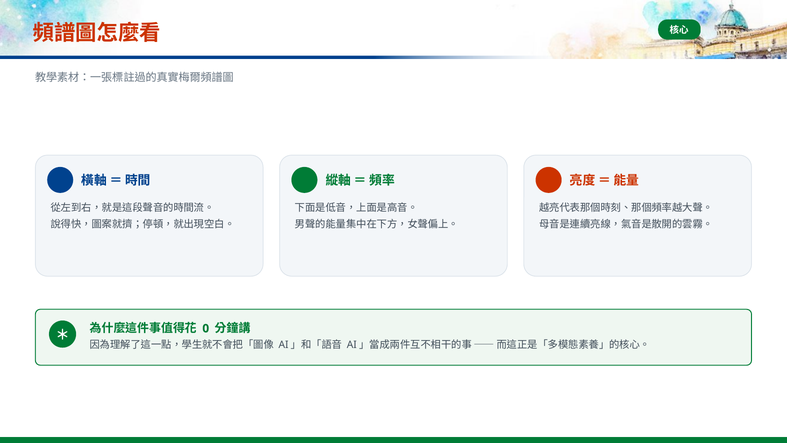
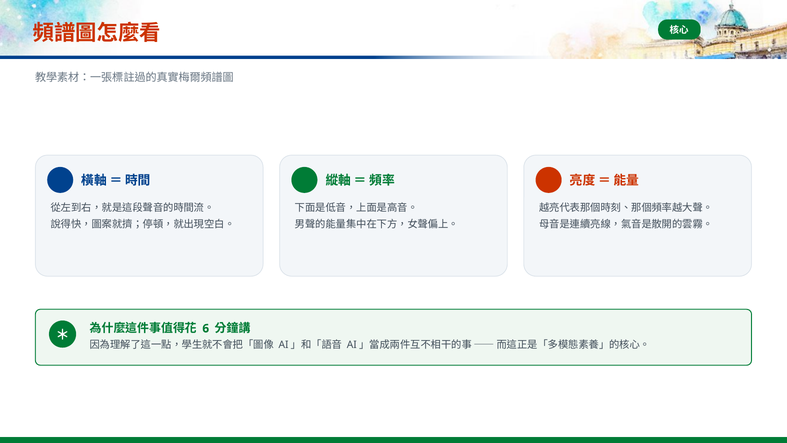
0: 0 -> 6
